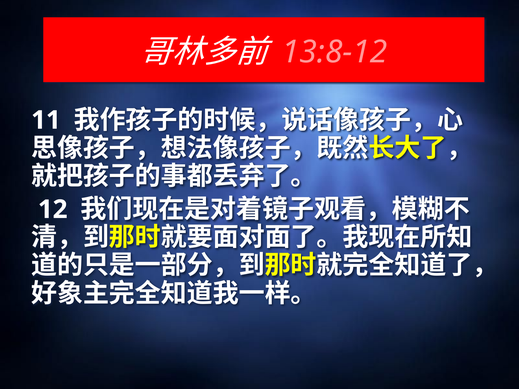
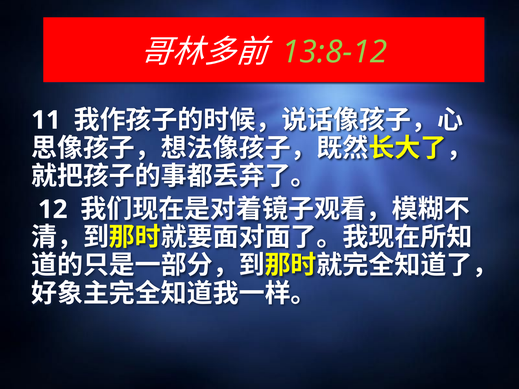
13:8-12 colour: pink -> light green
